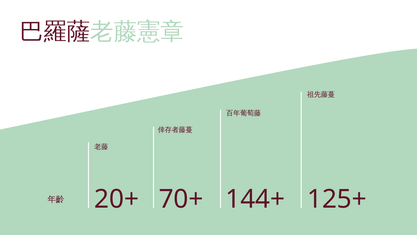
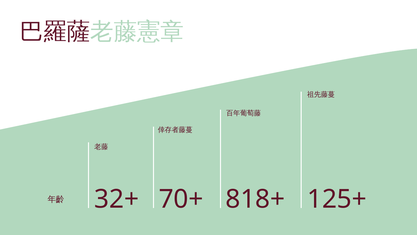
20+: 20+ -> 32+
144+: 144+ -> 818+
